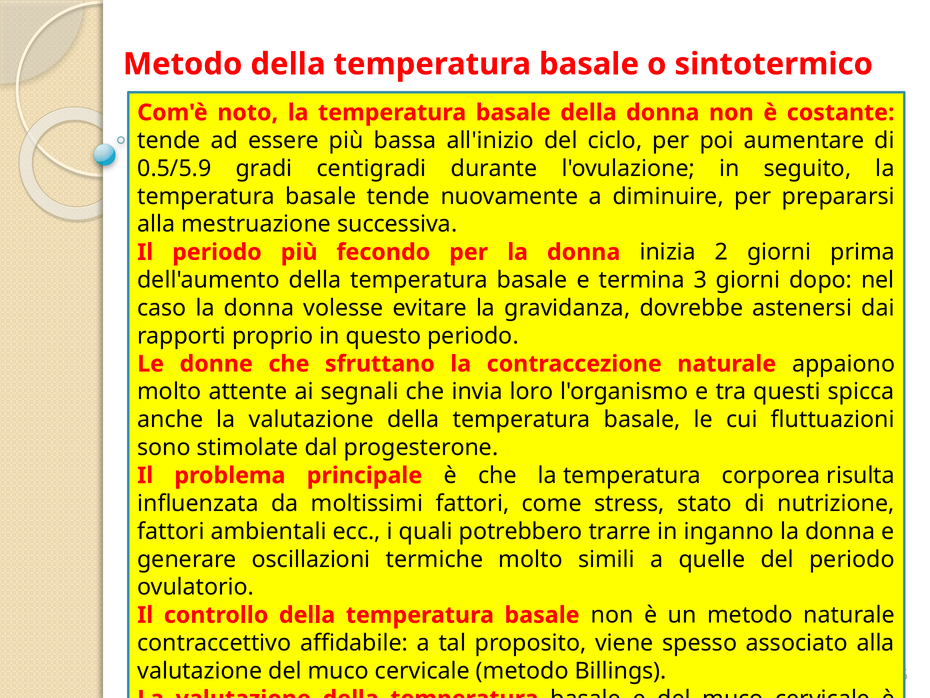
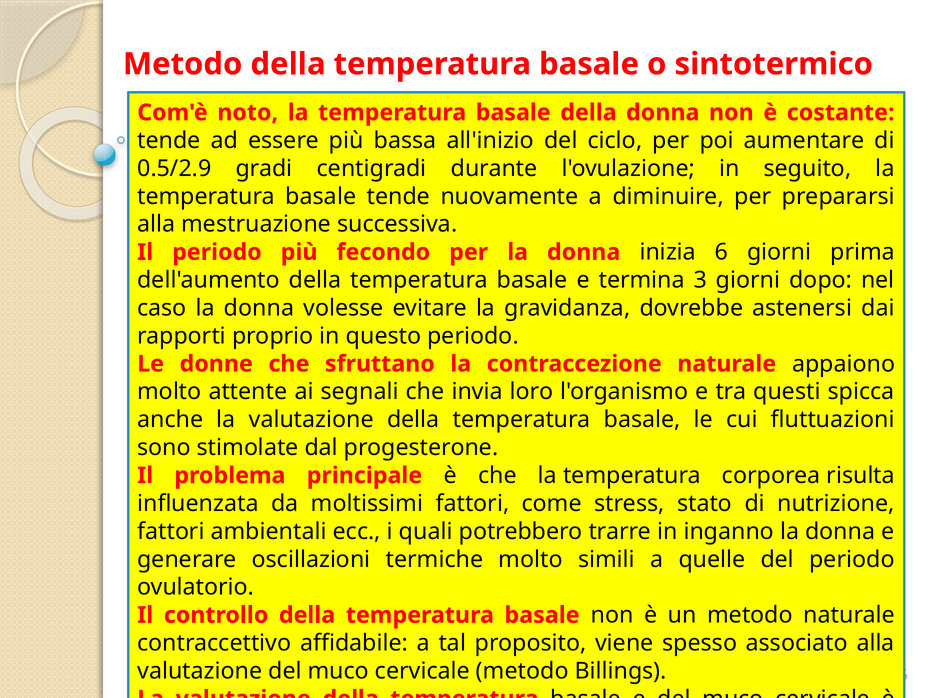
0.5/5.9: 0.5/5.9 -> 0.5/2.9
2: 2 -> 6
